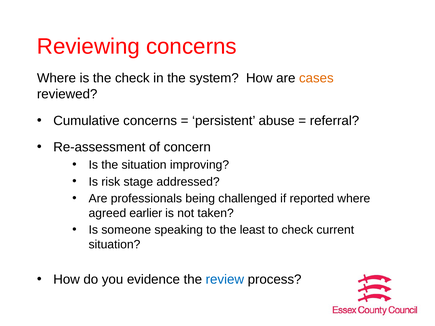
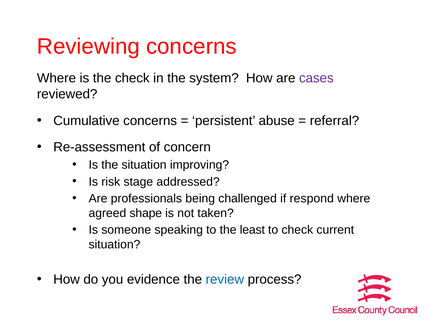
cases colour: orange -> purple
reported: reported -> respond
earlier: earlier -> shape
